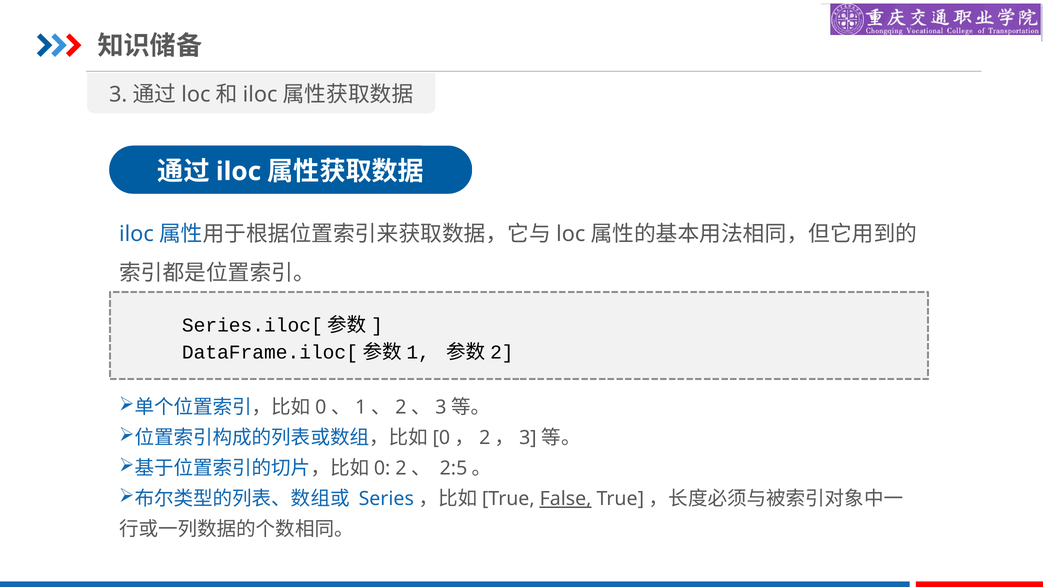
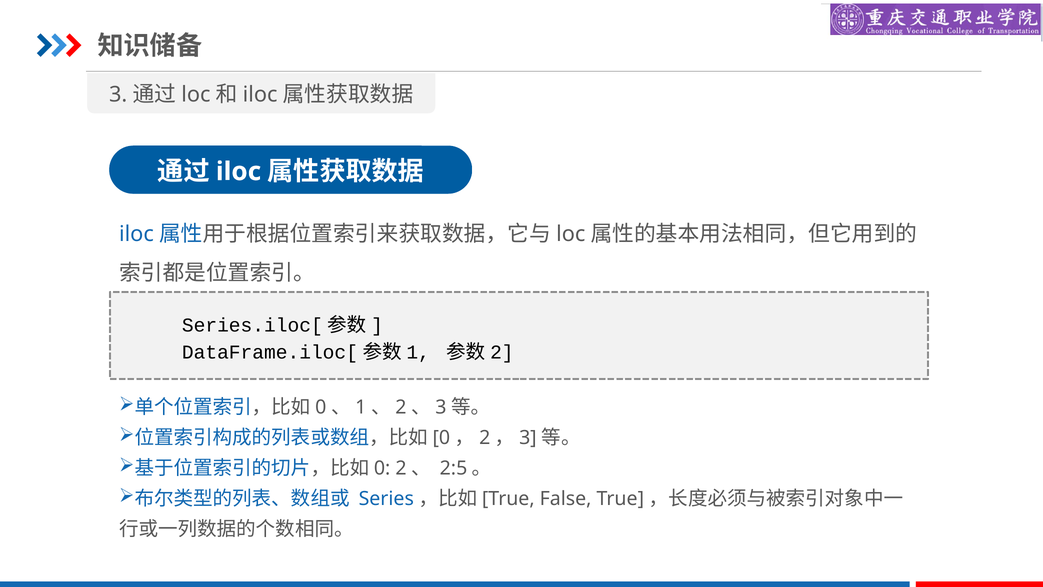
False underline: present -> none
